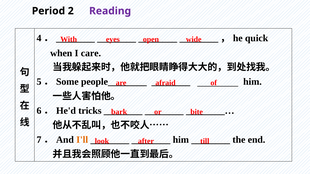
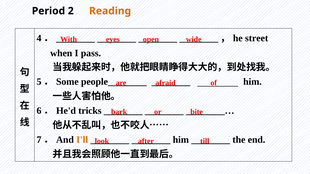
Reading colour: purple -> orange
quick: quick -> street
care: care -> pass
